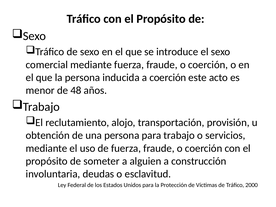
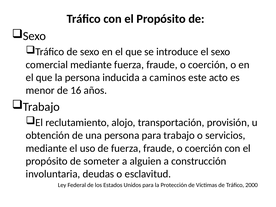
a coerción: coerción -> caminos
48: 48 -> 16
